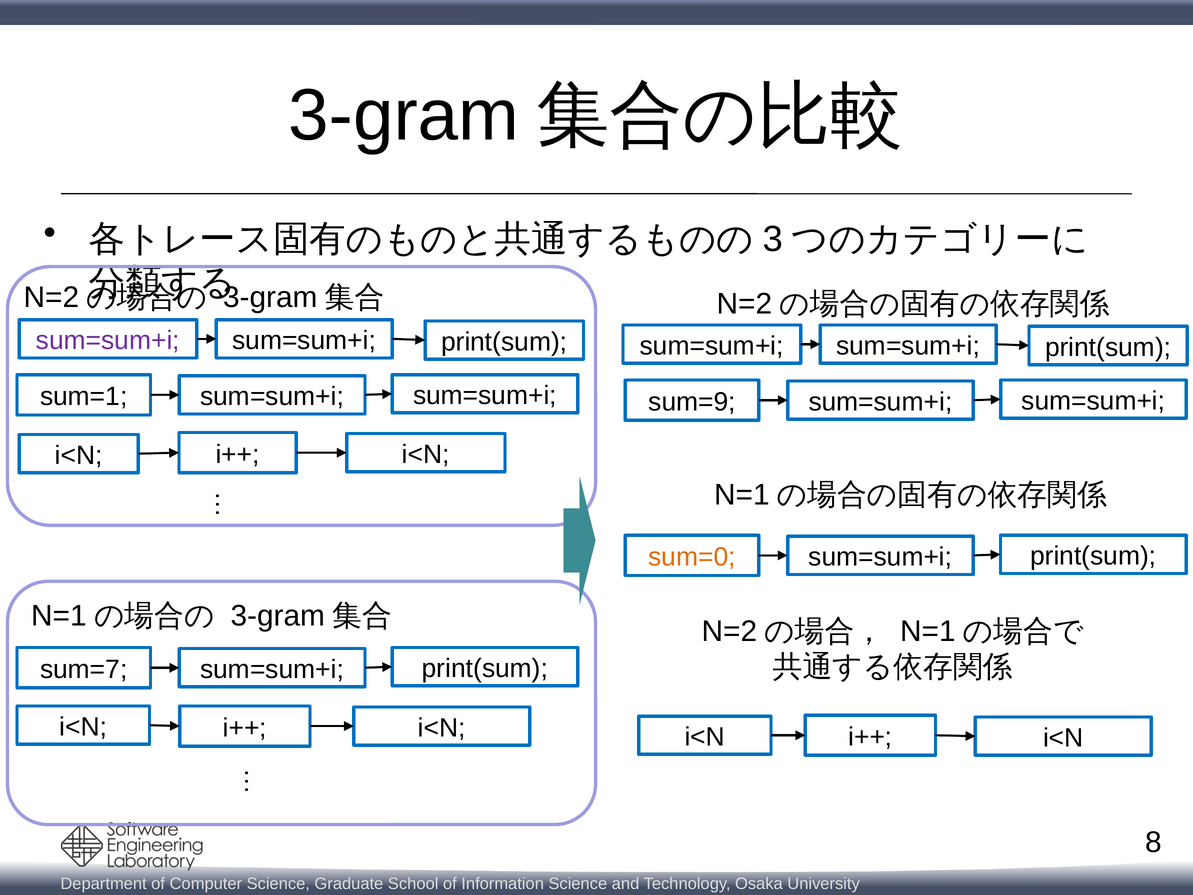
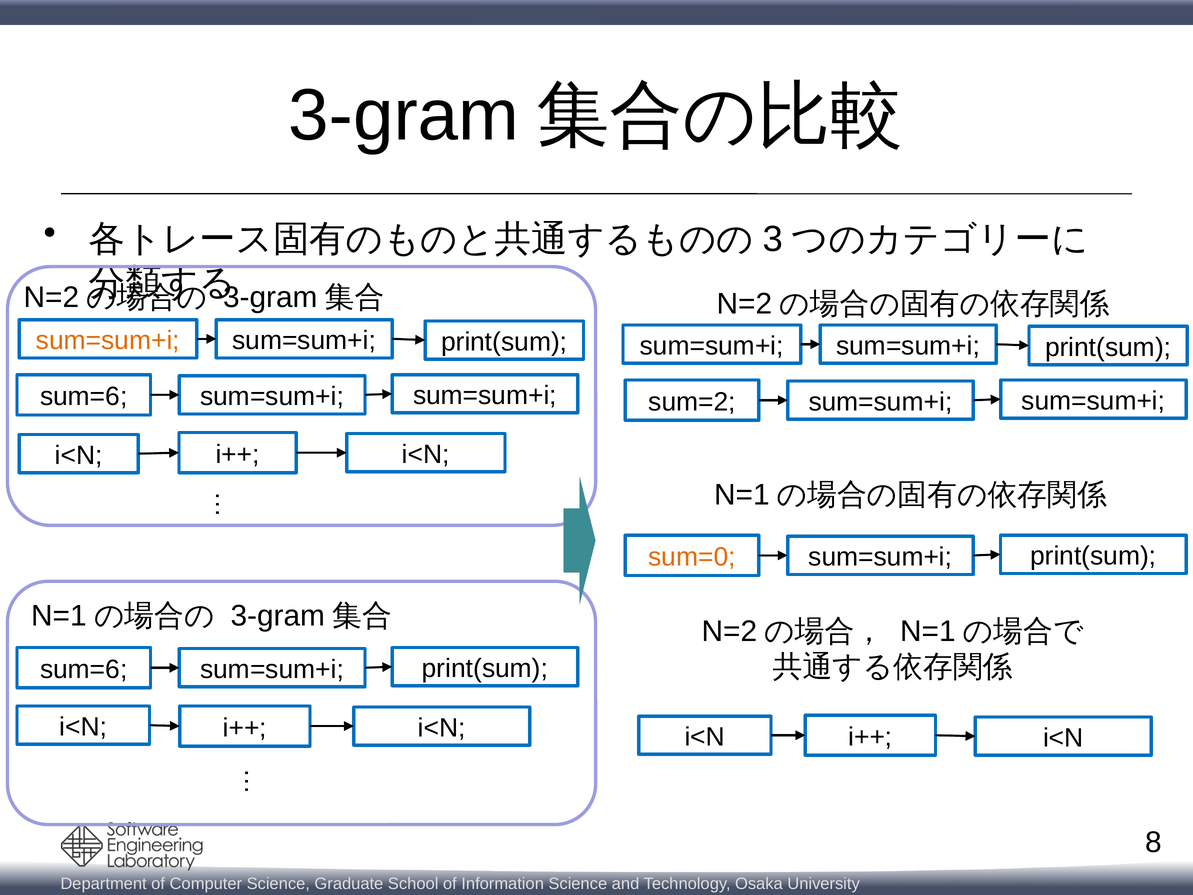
sum=sum+i at (108, 341) colour: purple -> orange
sum=1 at (84, 397): sum=1 -> sum=6
sum=9: sum=9 -> sum=2
sum=7 at (84, 669): sum=7 -> sum=6
